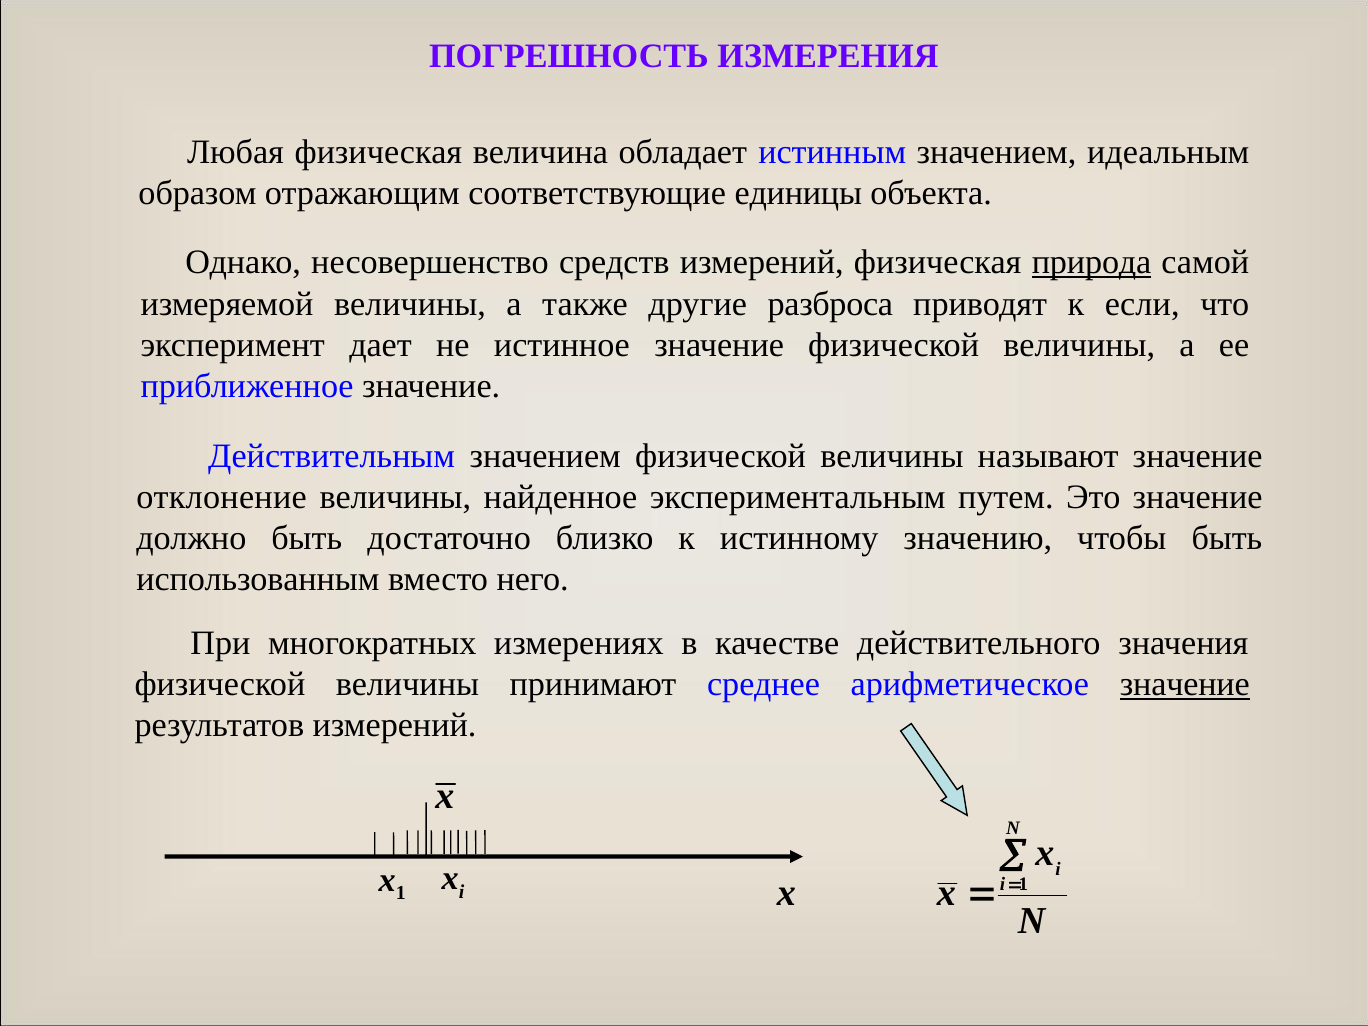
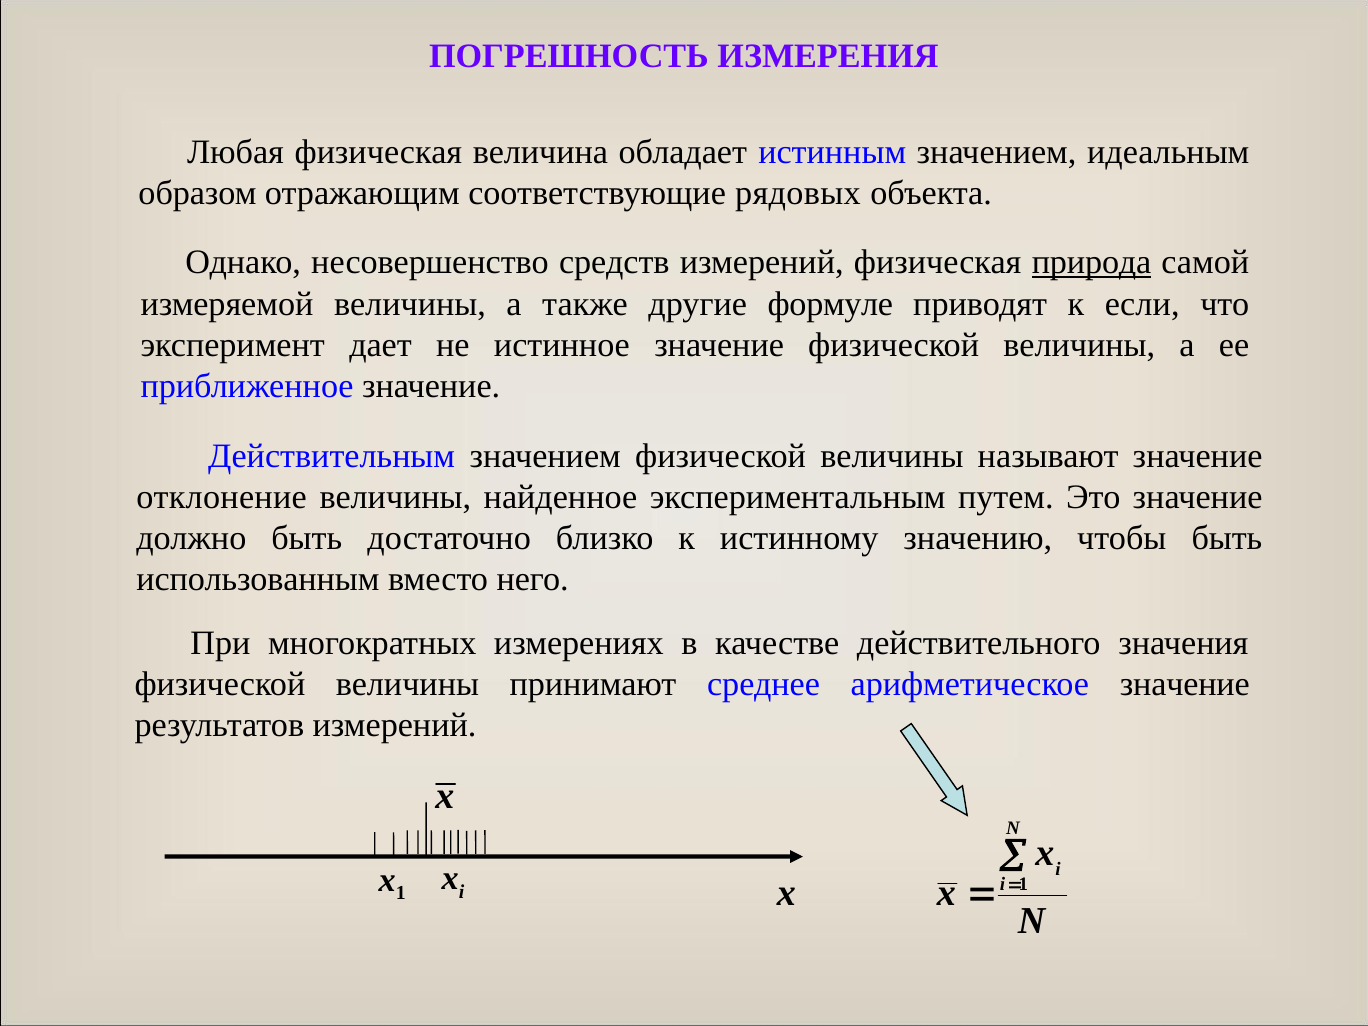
единицы: единицы -> рядовых
разброса: разброса -> формуле
значение at (1185, 685) underline: present -> none
